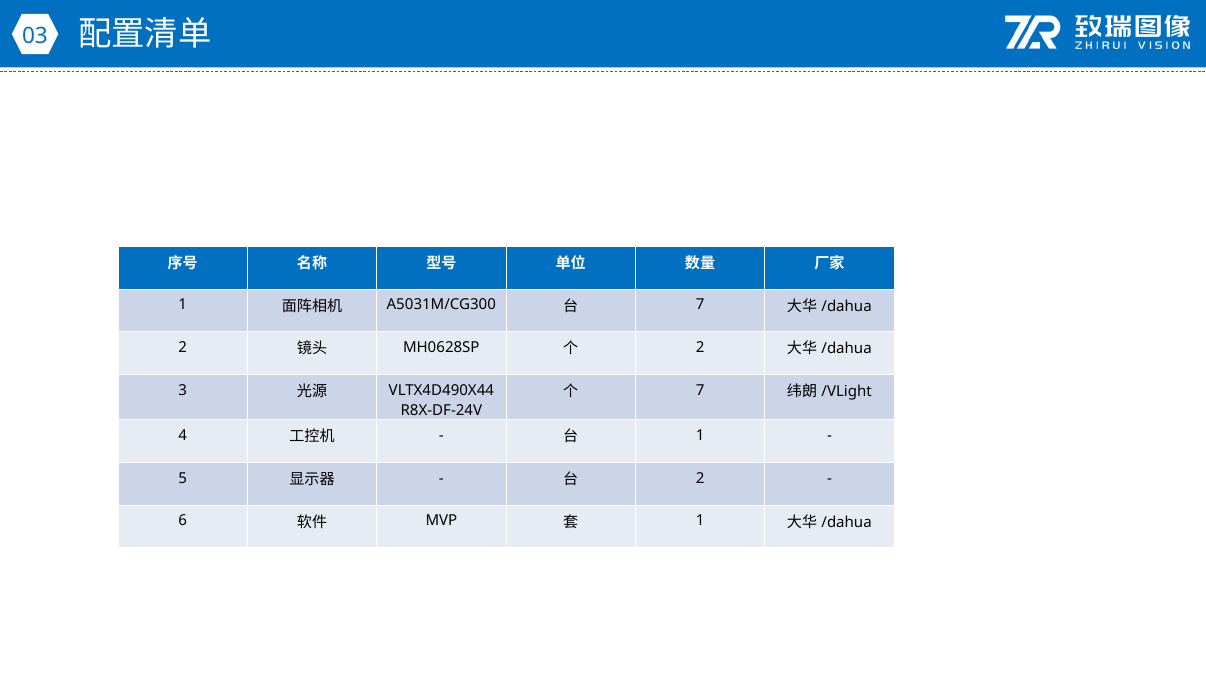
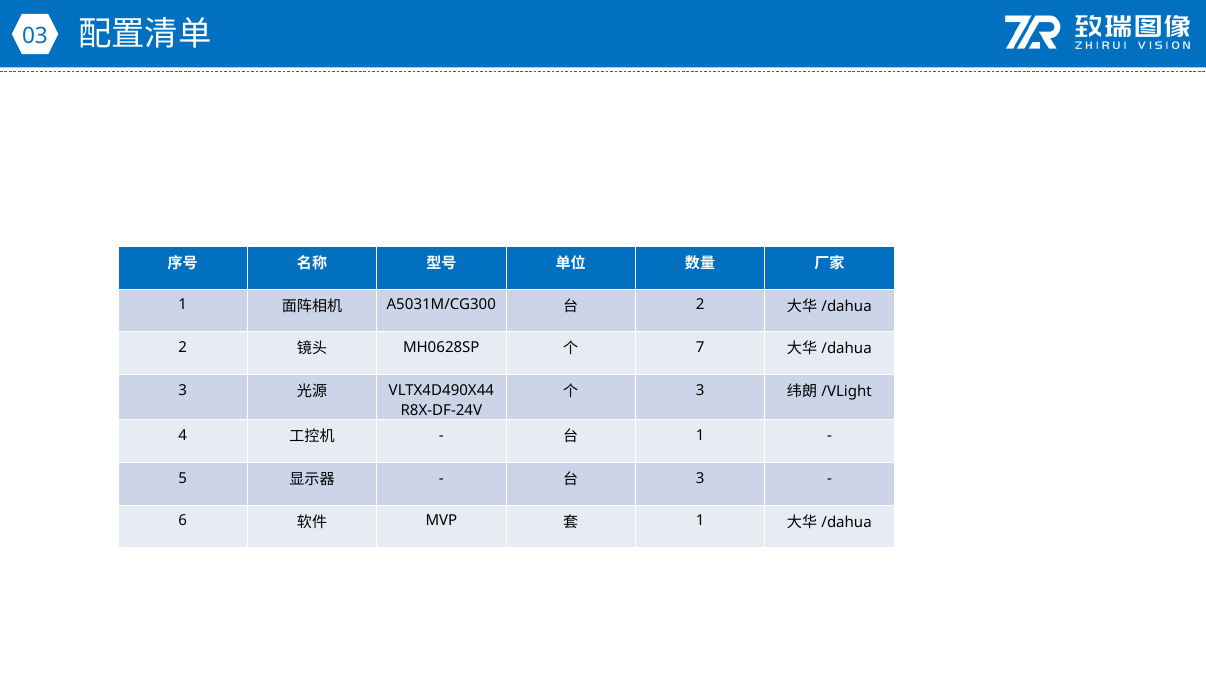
7 at (700, 305): 7 -> 2
2 at (700, 348): 2 -> 7
7 at (700, 390): 7 -> 3
2 at (700, 478): 2 -> 3
